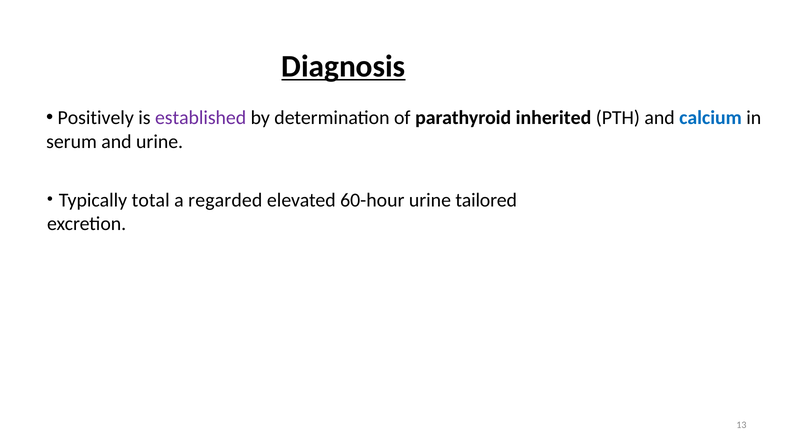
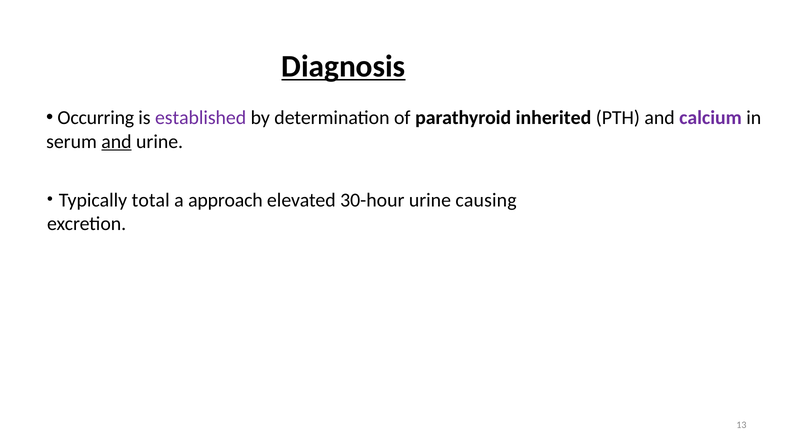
Positively: Positively -> Occurring
calcium colour: blue -> purple
and at (116, 142) underline: none -> present
regarded: regarded -> approach
60-hour: 60-hour -> 30-hour
tailored: tailored -> causing
